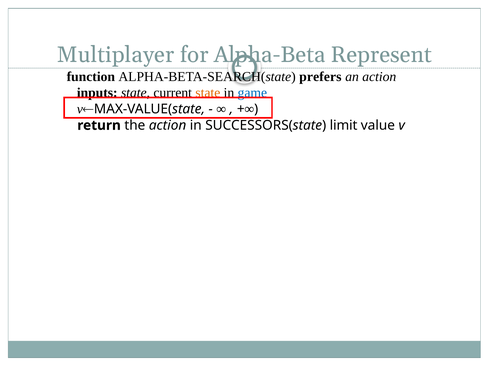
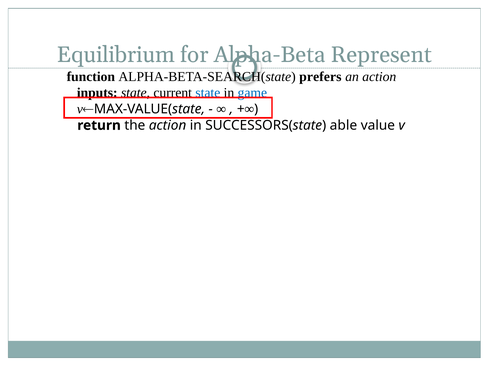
Multiplayer: Multiplayer -> Equilibrium
state at (208, 93) colour: orange -> blue
limit: limit -> able
